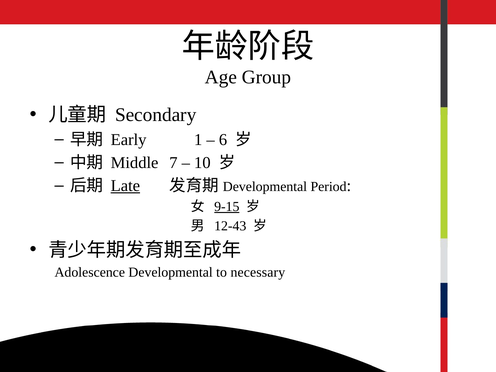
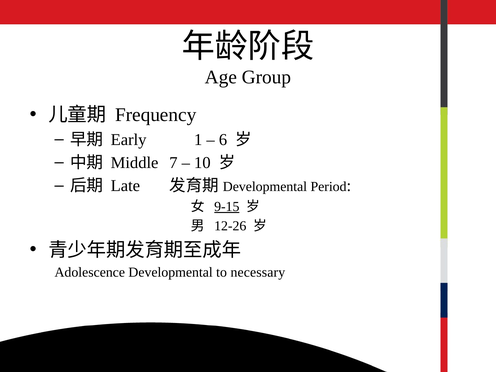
Secondary: Secondary -> Frequency
Late underline: present -> none
12-43: 12-43 -> 12-26
